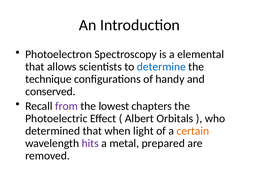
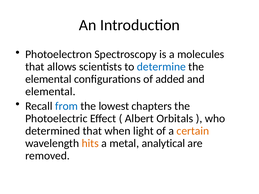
elemental: elemental -> molecules
technique at (48, 79): technique -> elemental
handy: handy -> added
conserved at (50, 92): conserved -> elemental
from colour: purple -> blue
hits colour: purple -> orange
prepared: prepared -> analytical
